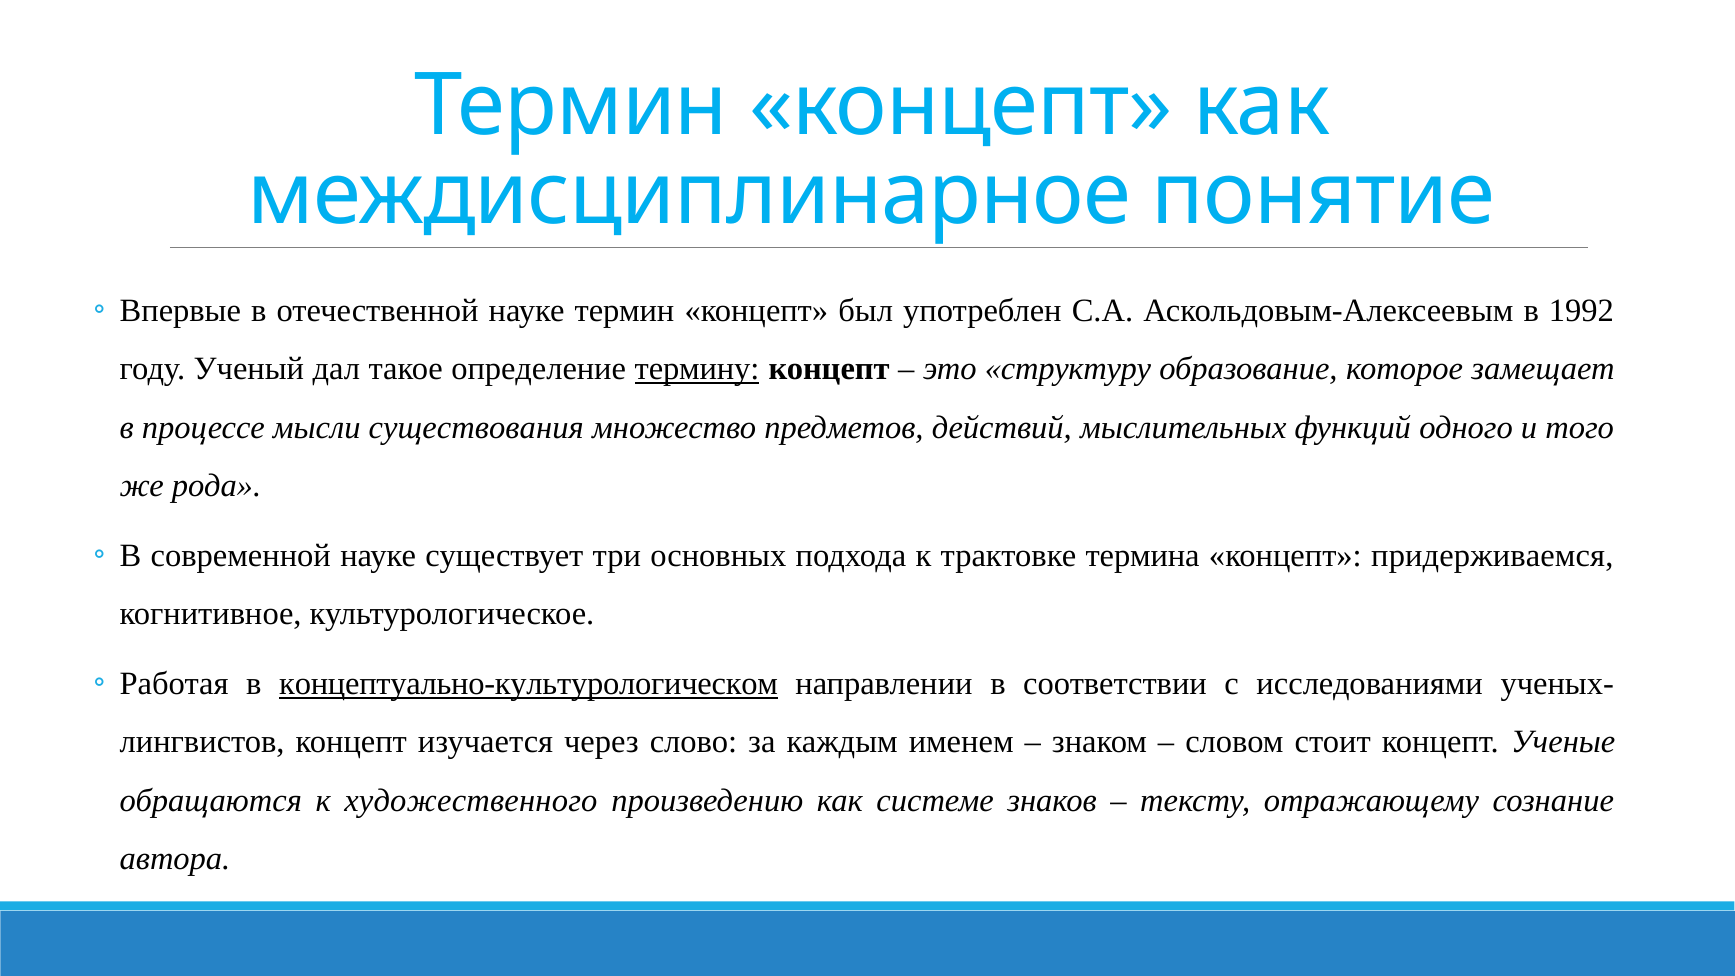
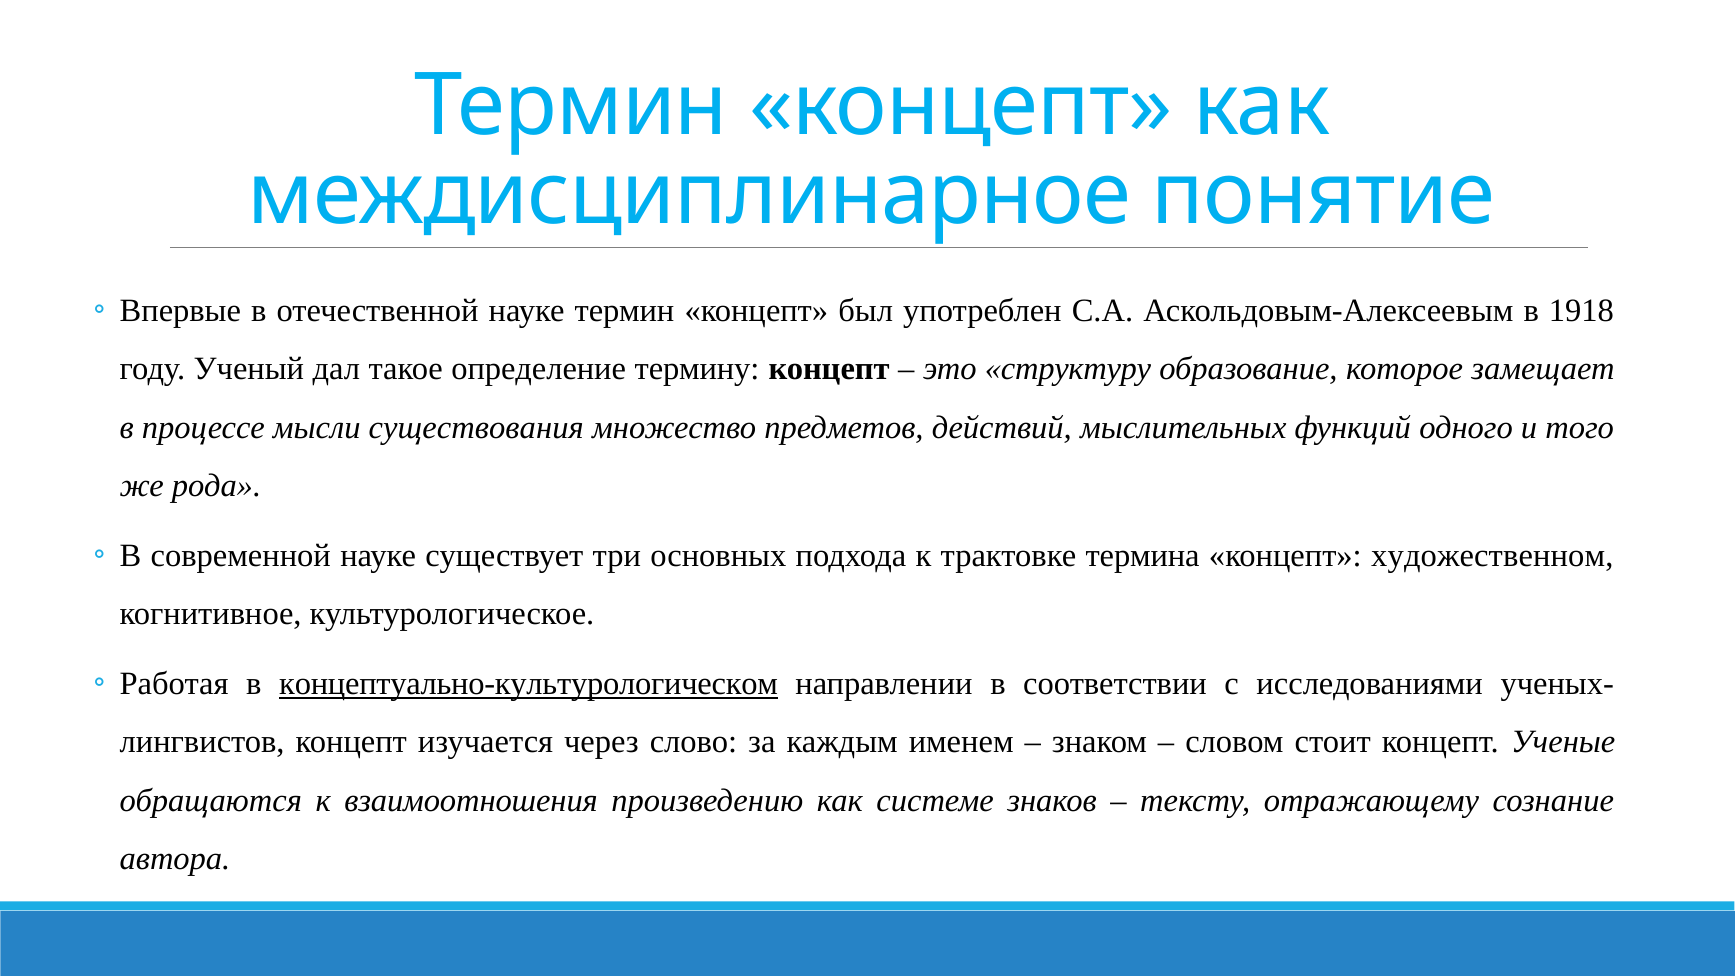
1992: 1992 -> 1918
термину underline: present -> none
придерживаемся: придерживаемся -> художественном
художественного: художественного -> взаимоотношения
